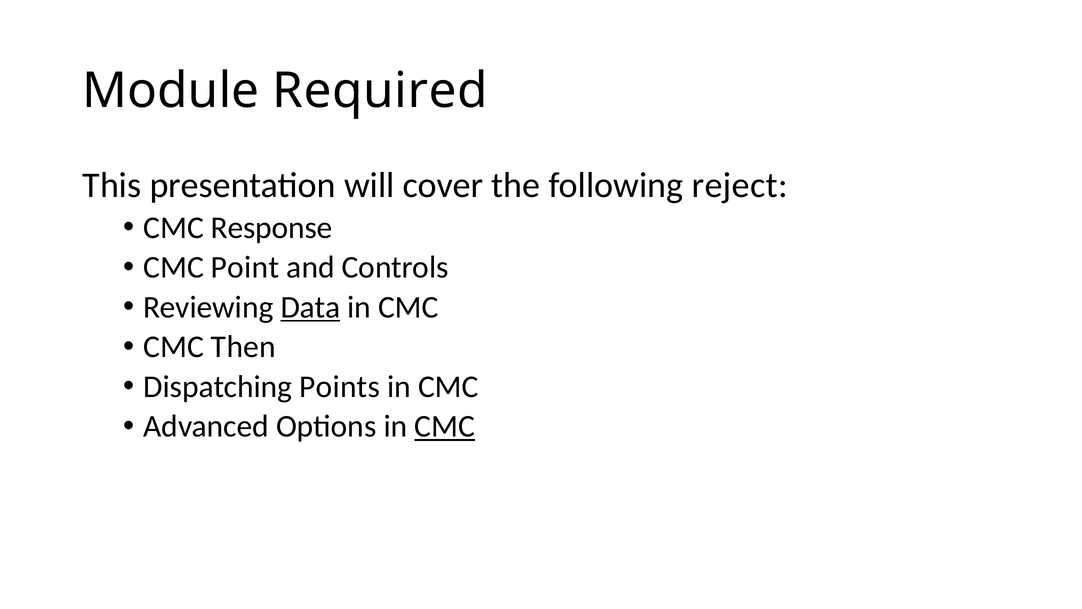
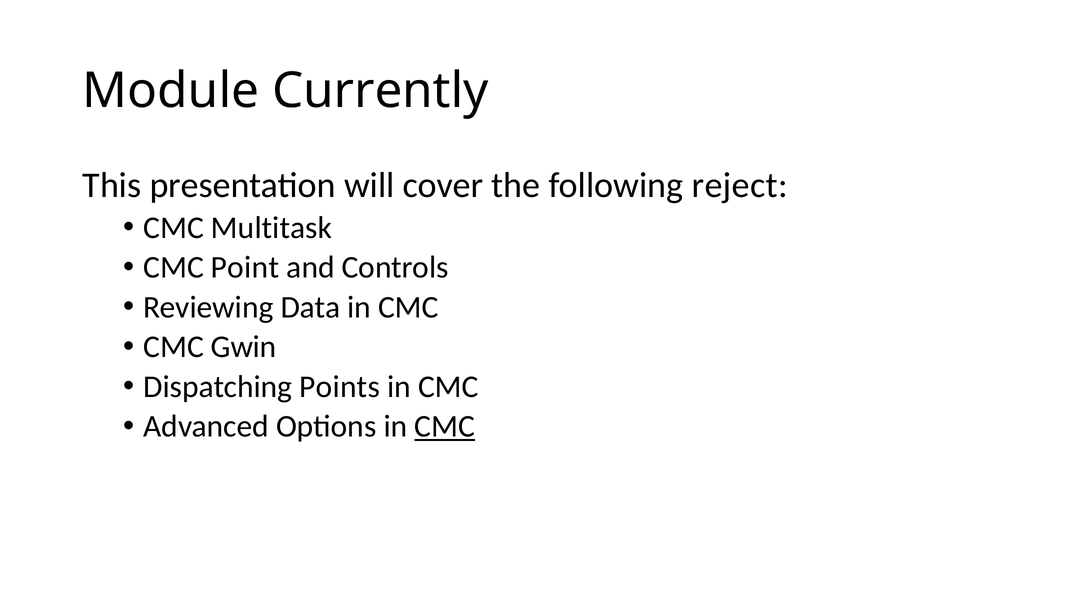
Required: Required -> Currently
Response: Response -> Multitask
Data underline: present -> none
Then: Then -> Gwin
